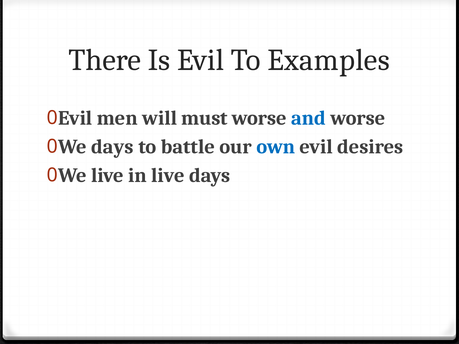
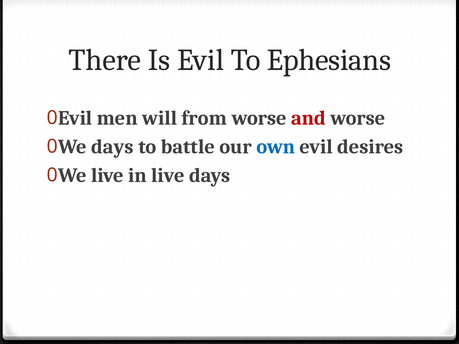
Examples: Examples -> Ephesians
must: must -> from
and colour: blue -> red
